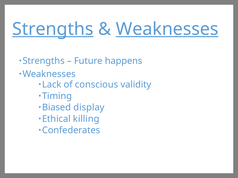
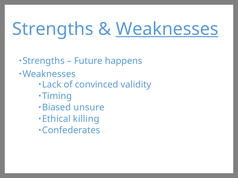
Strengths at (53, 29) underline: present -> none
conscious: conscious -> convinced
display: display -> unsure
